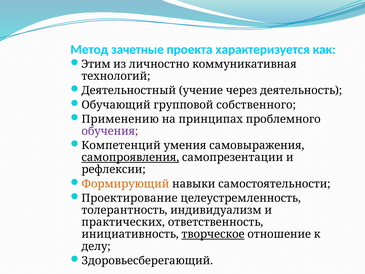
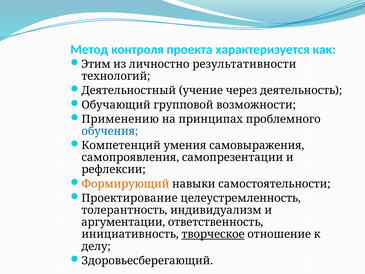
зачетные: зачетные -> контроля
коммуникативная: коммуникативная -> результативности
собственного: собственного -> возможности
обучения colour: purple -> blue
самопроявления underline: present -> none
практических: практических -> аргументации
